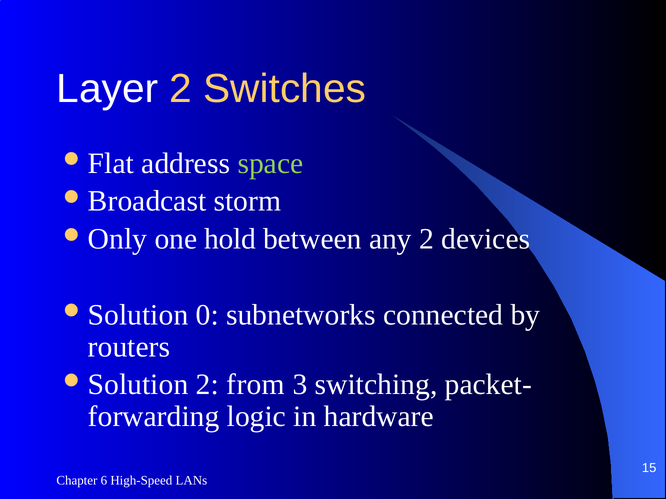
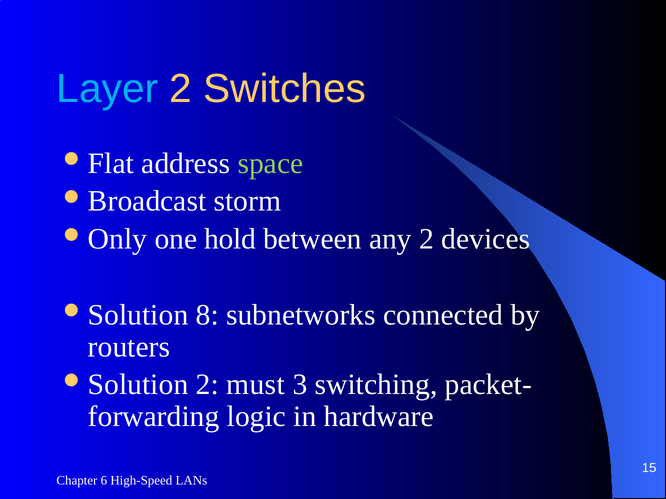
Layer colour: white -> light blue
0: 0 -> 8
from: from -> must
